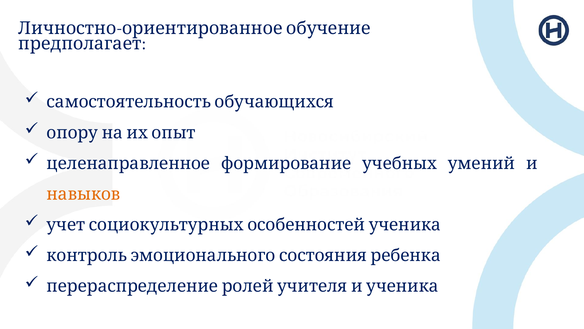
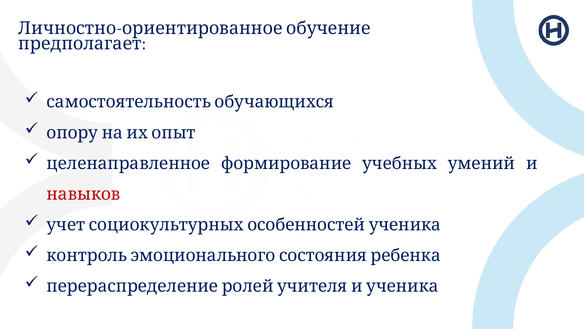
навыков colour: orange -> red
